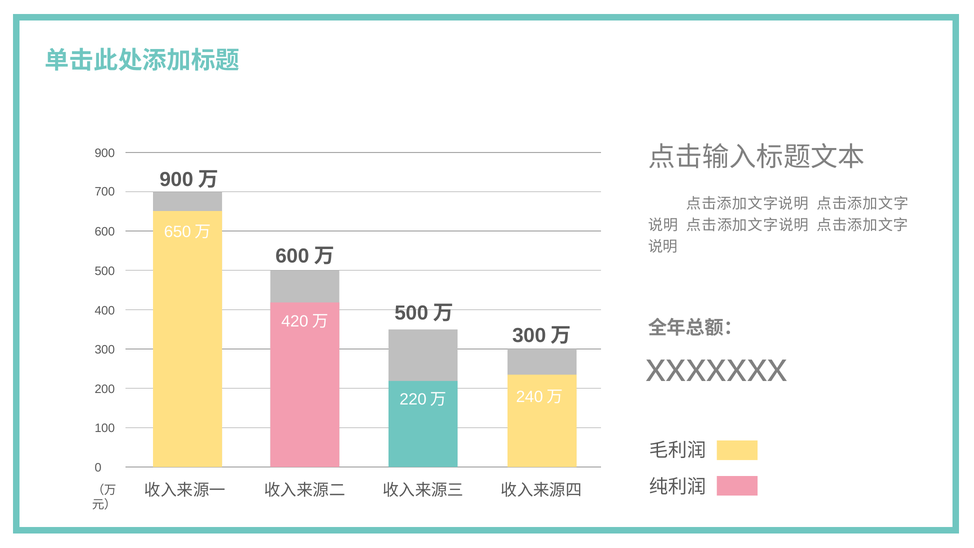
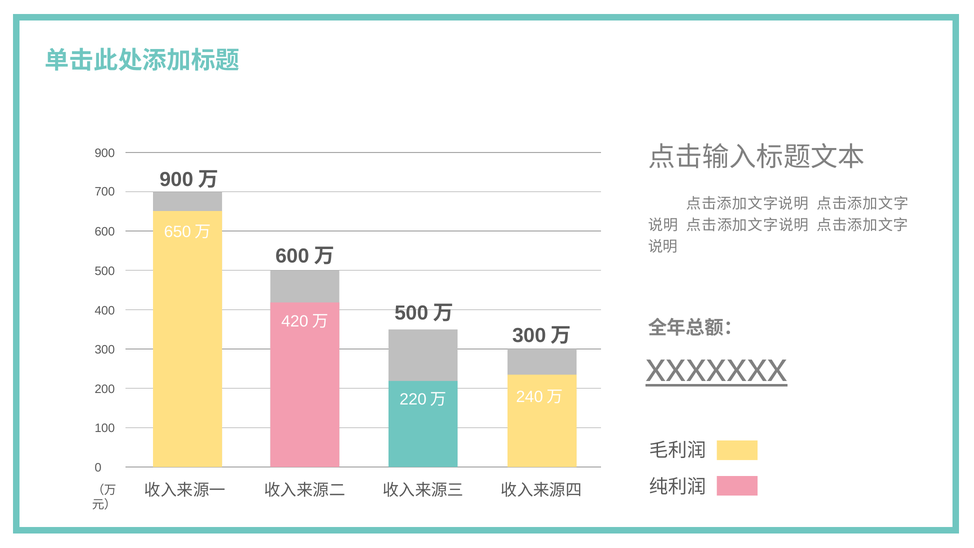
xxxxxxx underline: none -> present
